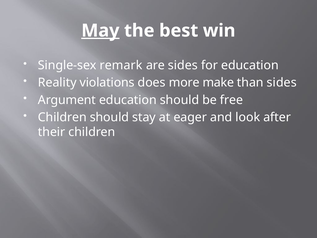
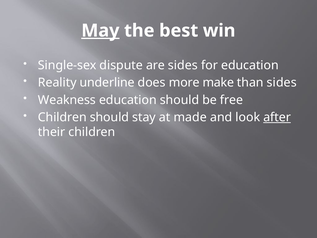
remark: remark -> dispute
violations: violations -> underline
Argument: Argument -> Weakness
eager: eager -> made
after underline: none -> present
